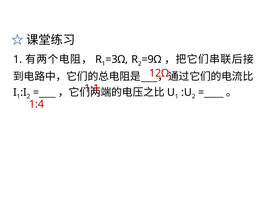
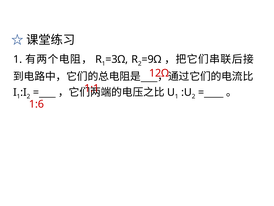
1:4: 1:4 -> 1:6
